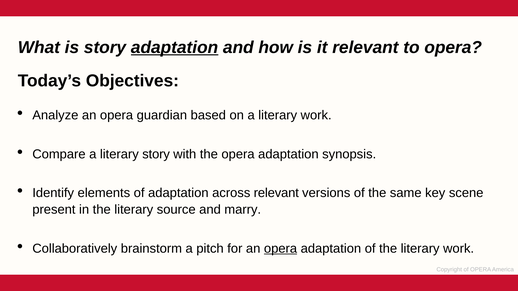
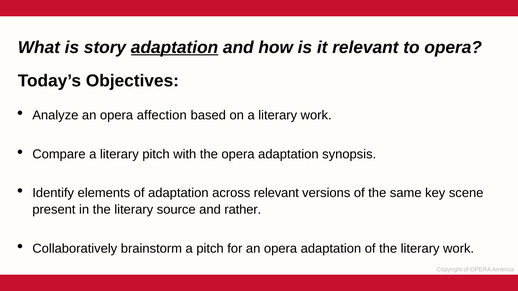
guardian: guardian -> affection
literary story: story -> pitch
marry: marry -> rather
opera at (281, 249) underline: present -> none
